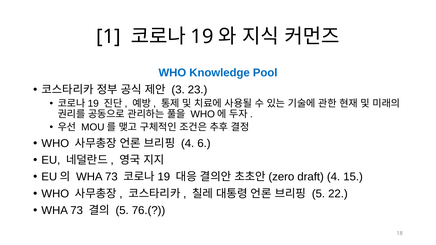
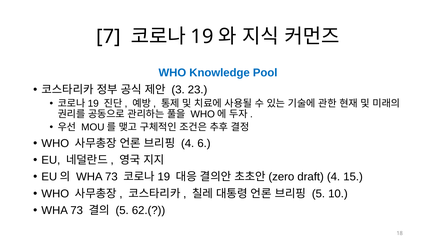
1: 1 -> 7
22: 22 -> 10
76.(: 76.( -> 62.(
